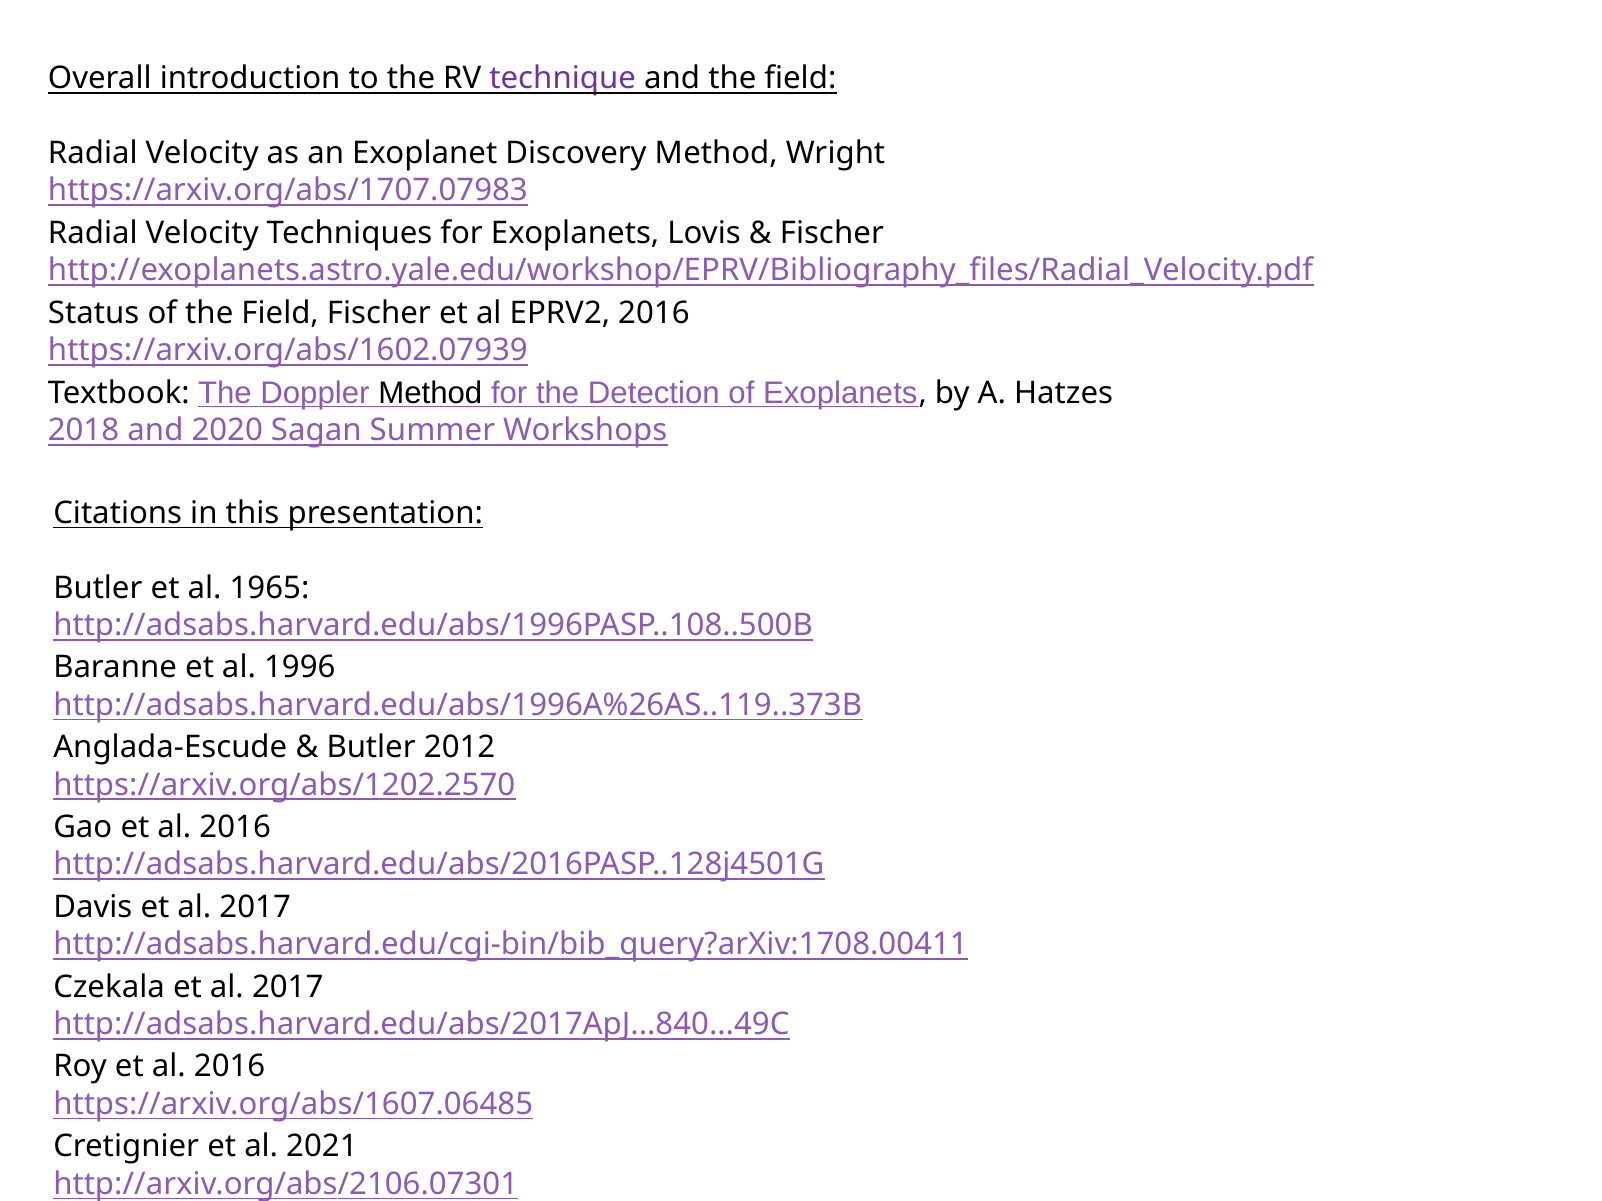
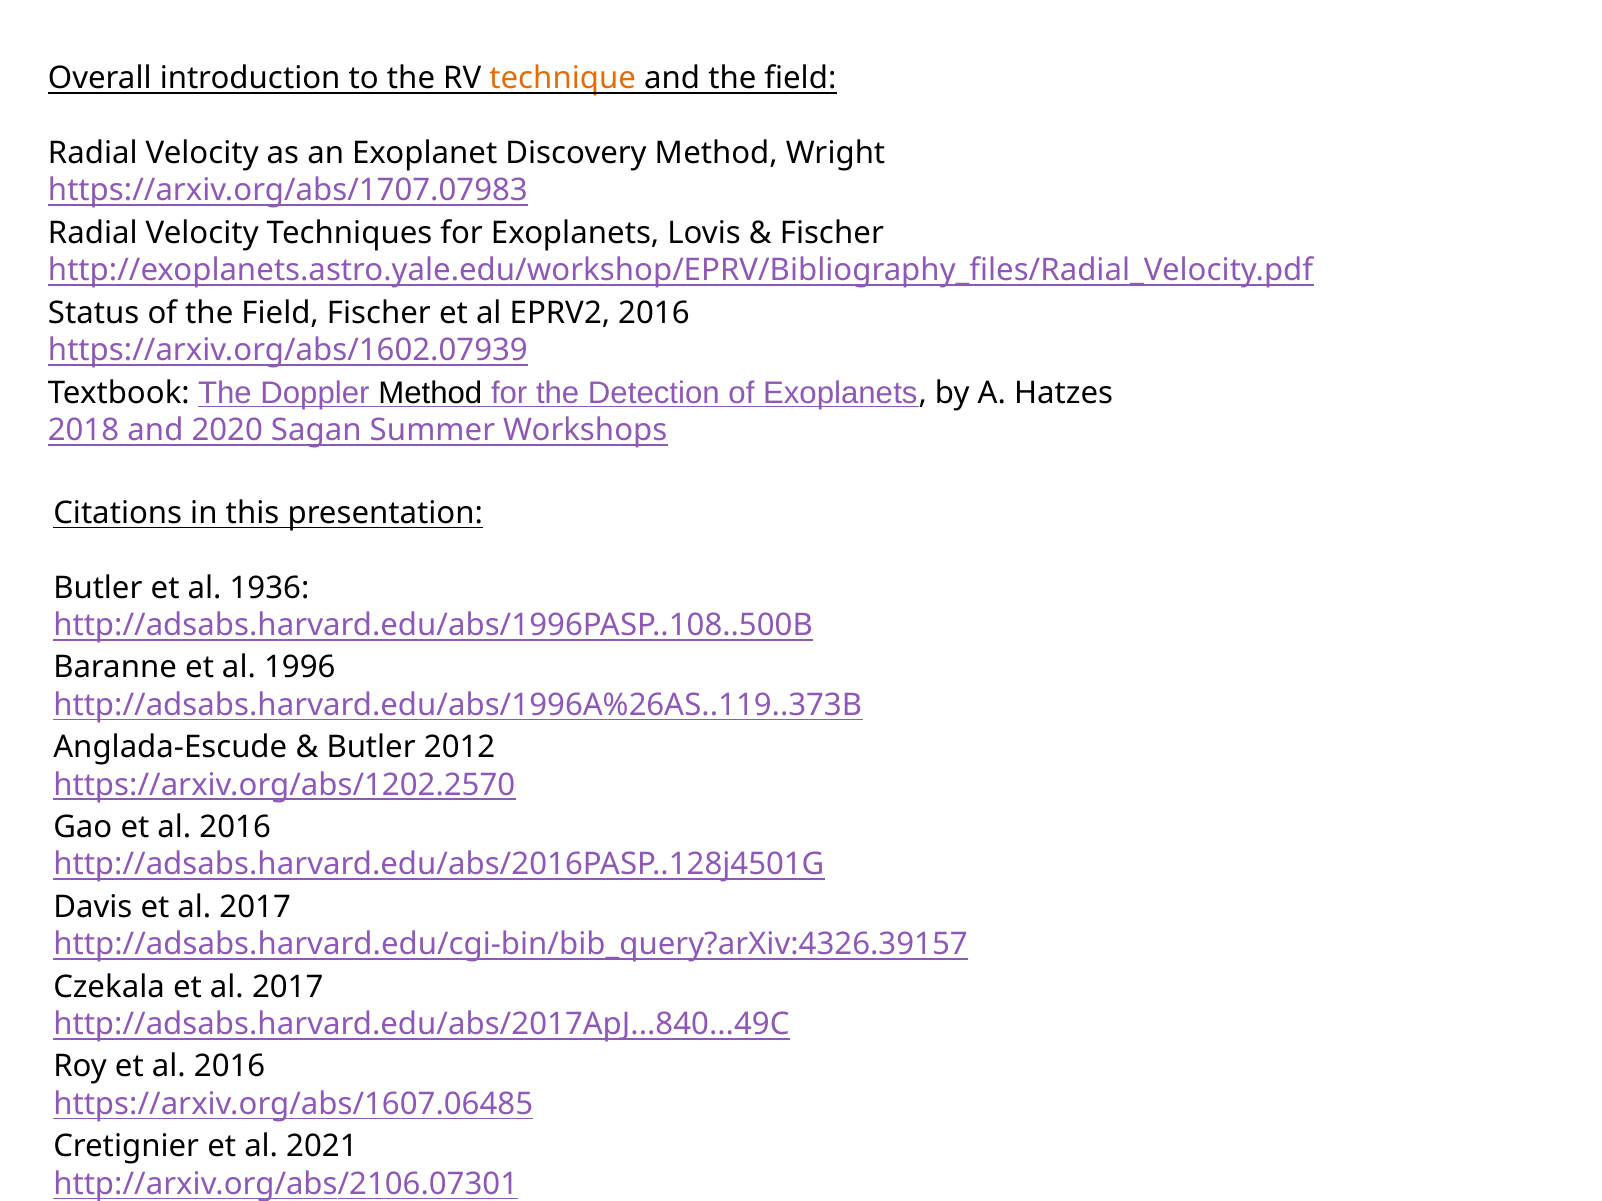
technique colour: purple -> orange
1965: 1965 -> 1936
http://adsabs.harvard.edu/cgi-bin/bib_query?arXiv:1708.00411: http://adsabs.harvard.edu/cgi-bin/bib_query?arXiv:1708.00411 -> http://adsabs.harvard.edu/cgi-bin/bib_query?arXiv:4326.39157
